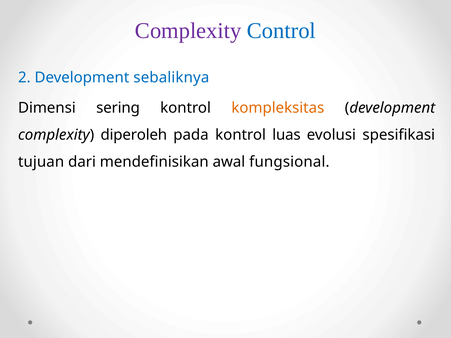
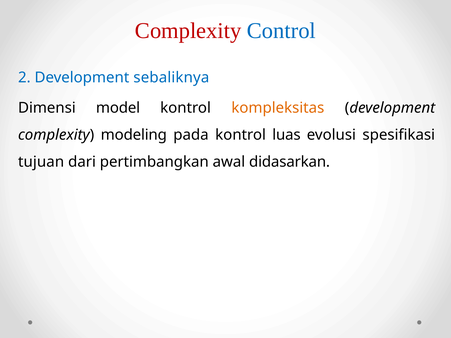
Complexity at (188, 31) colour: purple -> red
sering: sering -> model
diperoleh: diperoleh -> modeling
mendefinisikan: mendefinisikan -> pertimbangkan
fungsional: fungsional -> didasarkan
